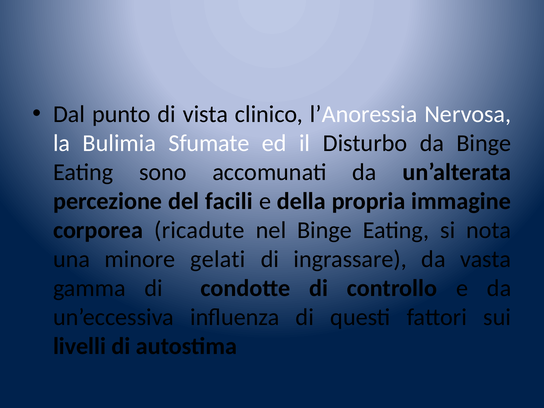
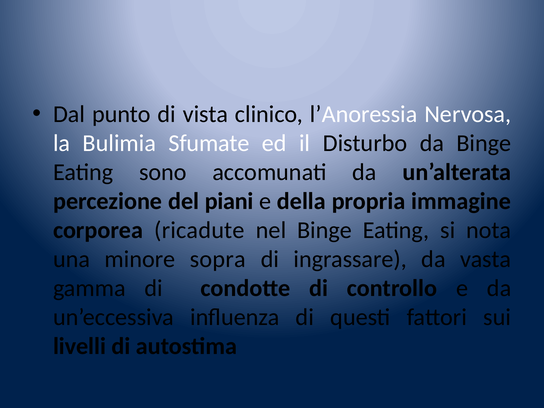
facili: facili -> piani
gelati: gelati -> sopra
